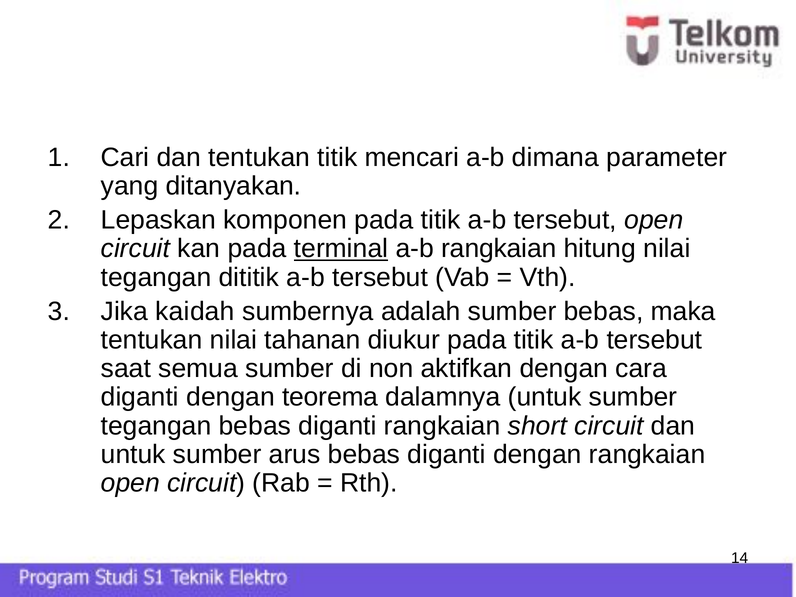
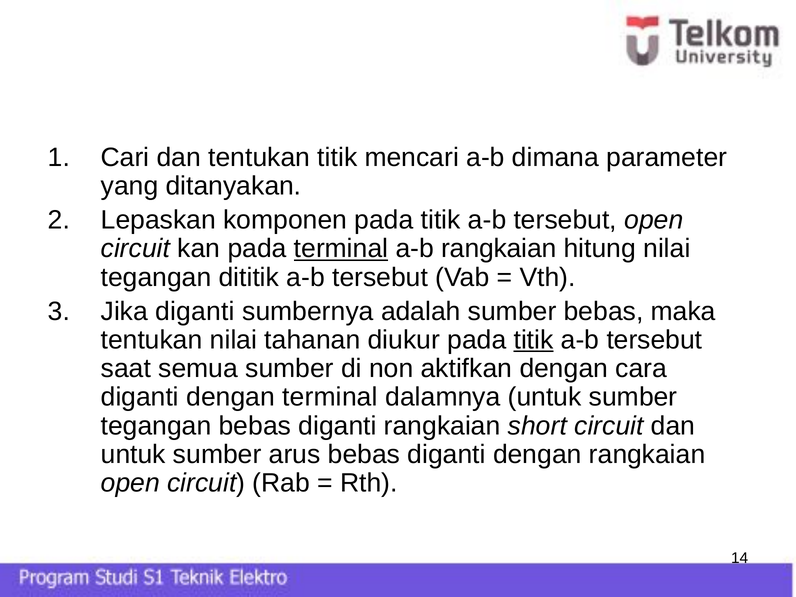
Jika kaidah: kaidah -> diganti
titik at (534, 340) underline: none -> present
dengan teorema: teorema -> terminal
